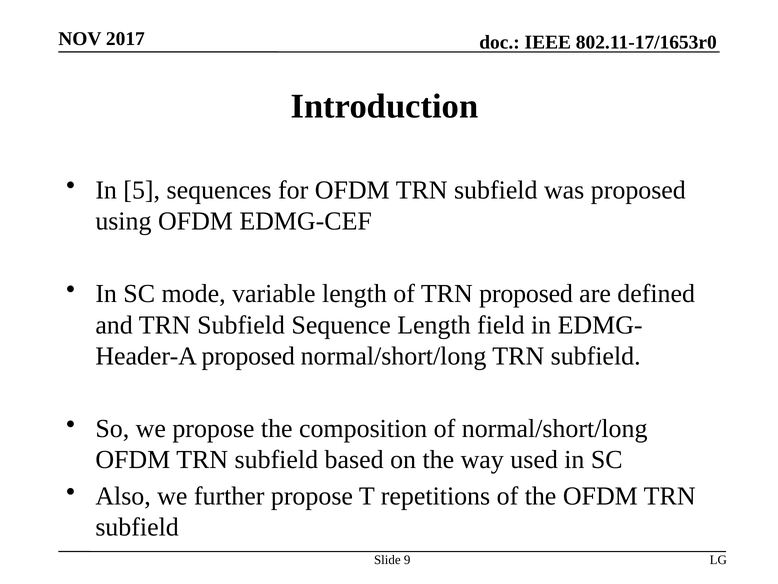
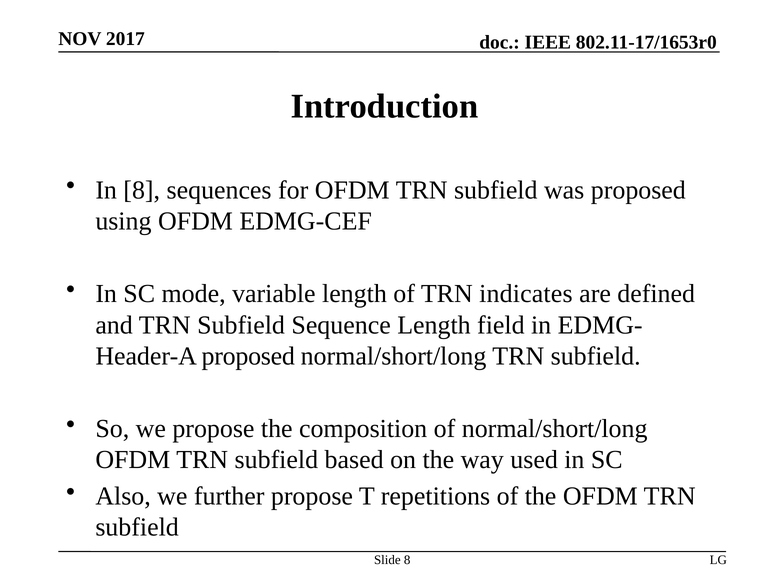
In 5: 5 -> 8
TRN proposed: proposed -> indicates
Slide 9: 9 -> 8
